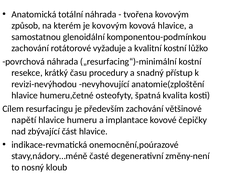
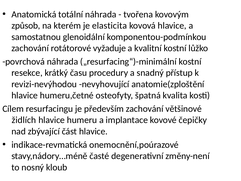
je kovovým: kovovým -> elasticita
napětí: napětí -> židlích
